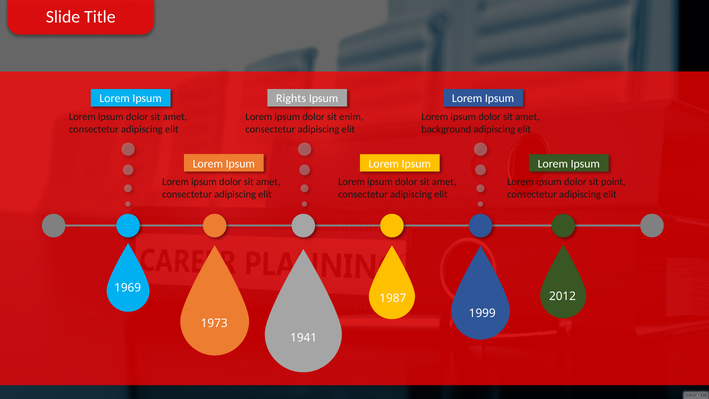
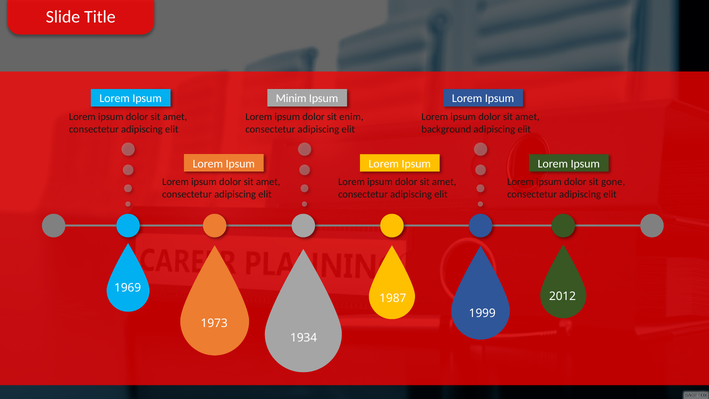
Rights: Rights -> Minim
point: point -> gone
1941: 1941 -> 1934
